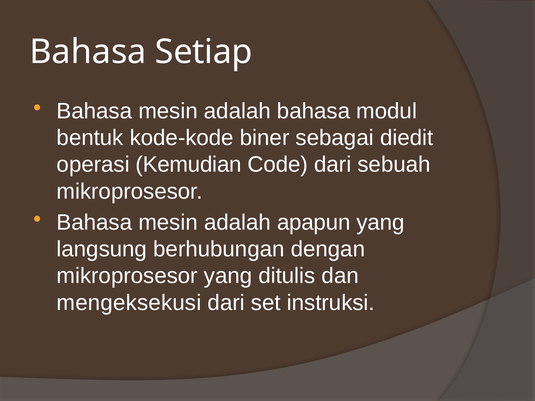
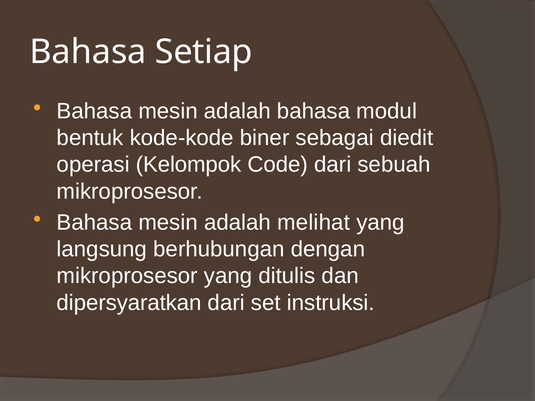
Kemudian: Kemudian -> Kelompok
apapun: apapun -> melihat
mengeksekusi: mengeksekusi -> dipersyaratkan
